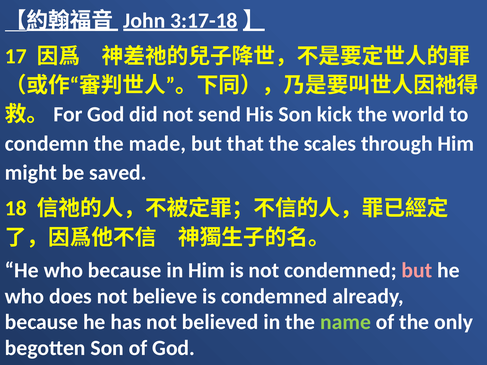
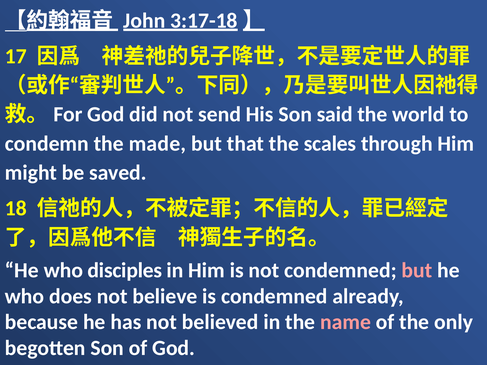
kick: kick -> said
who because: because -> disciples
name colour: light green -> pink
